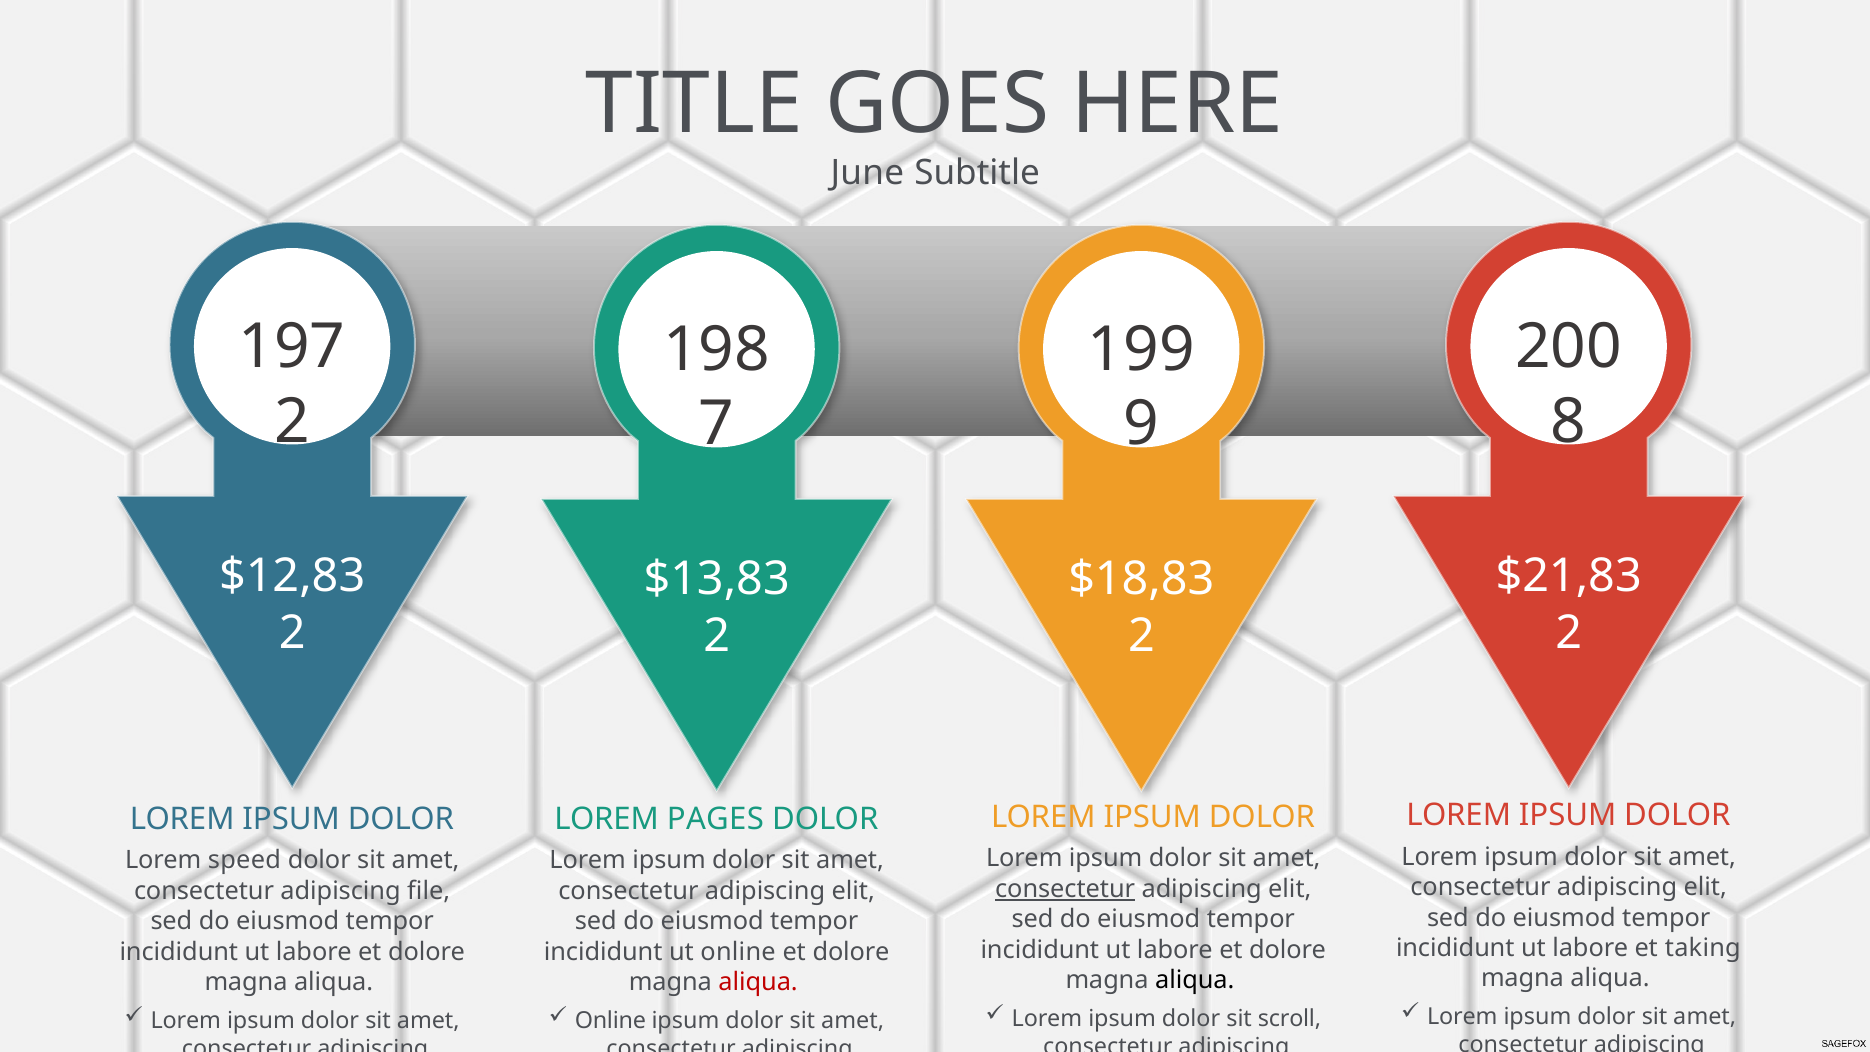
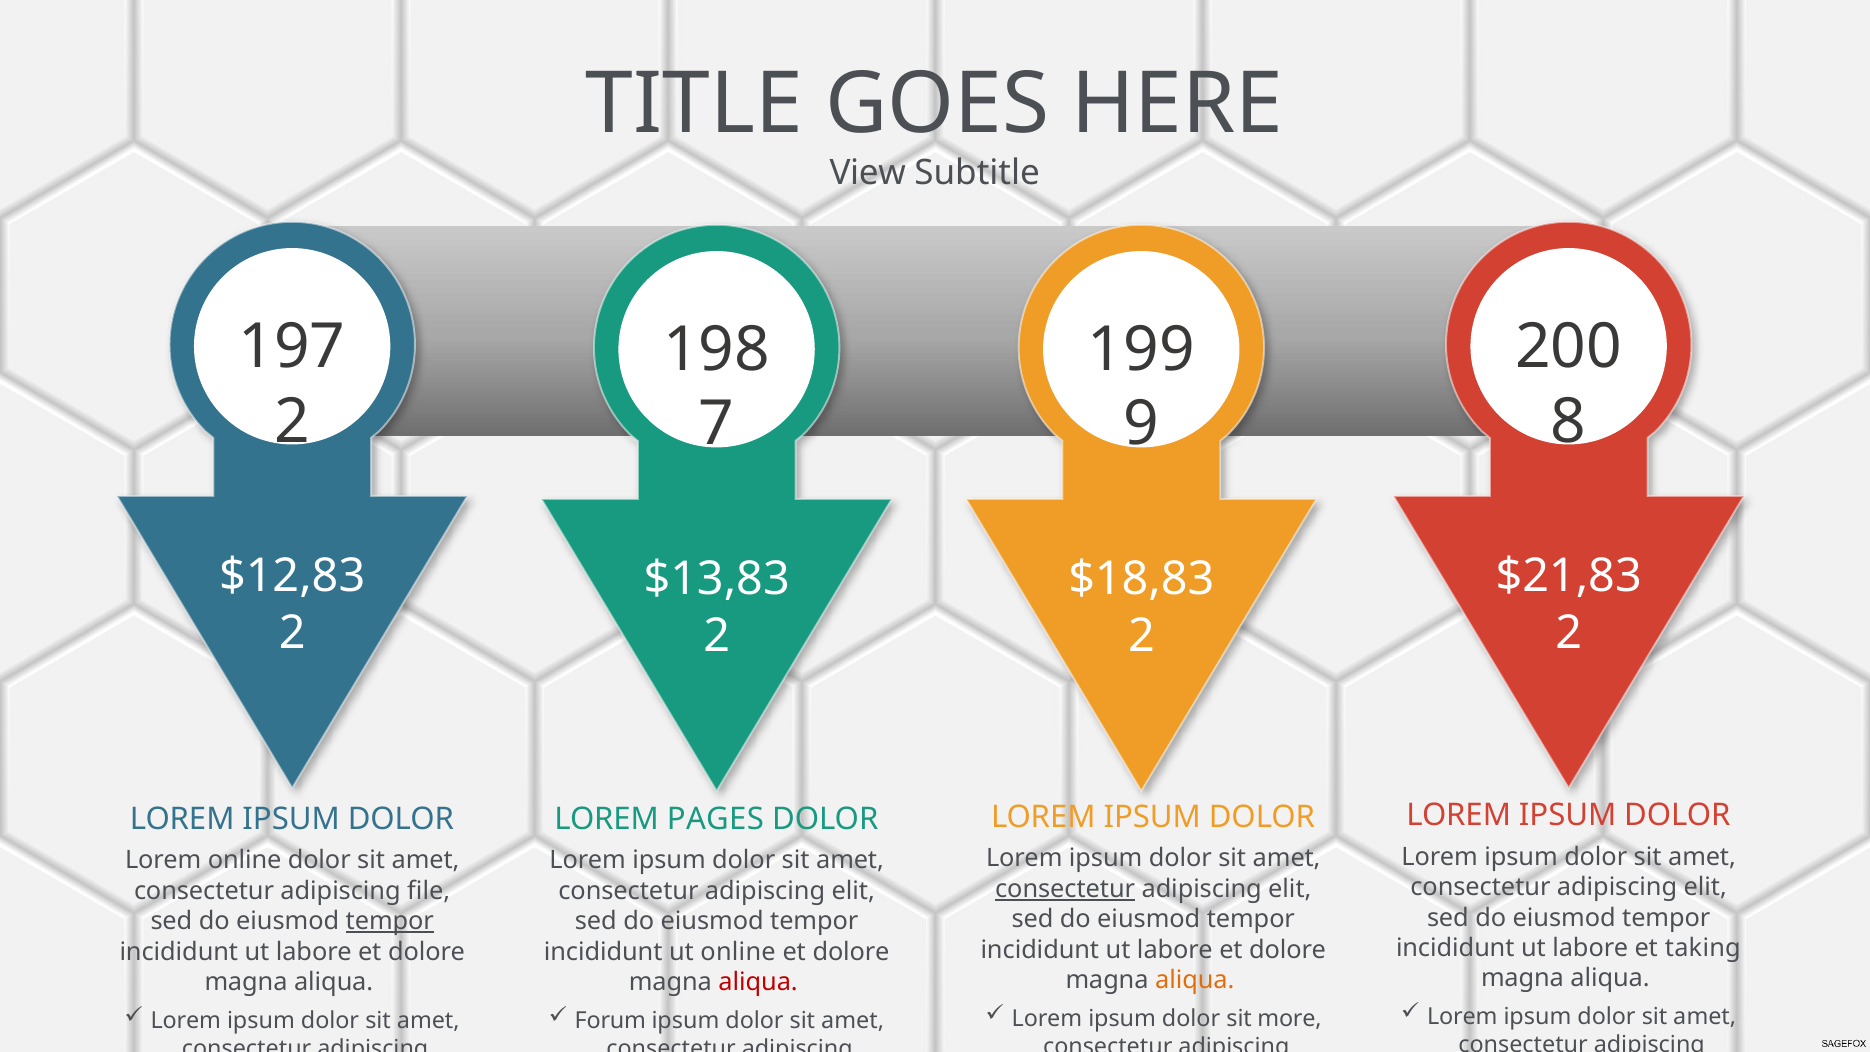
June: June -> View
Lorem speed: speed -> online
tempor at (390, 921) underline: none -> present
aliqua at (1195, 980) colour: black -> orange
scroll: scroll -> more
Online at (610, 1020): Online -> Forum
